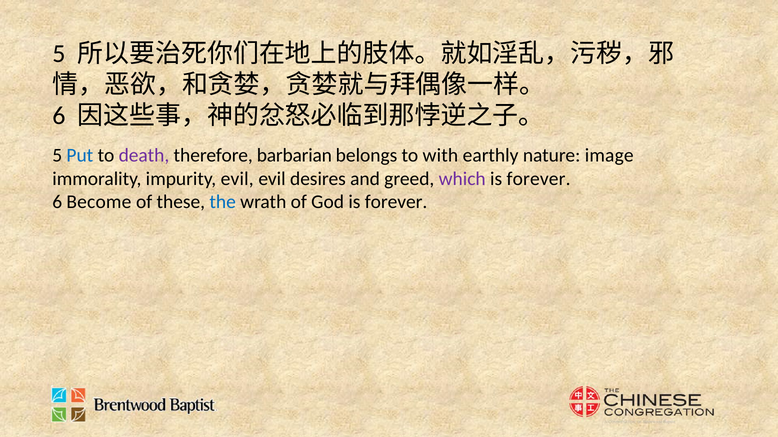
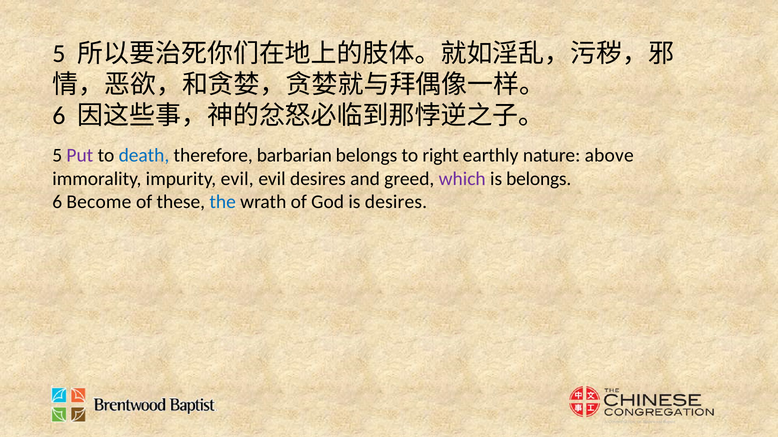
Put colour: blue -> purple
death colour: purple -> blue
with: with -> right
image: image -> above
forever at (539, 179): forever -> belongs
God is forever: forever -> desires
